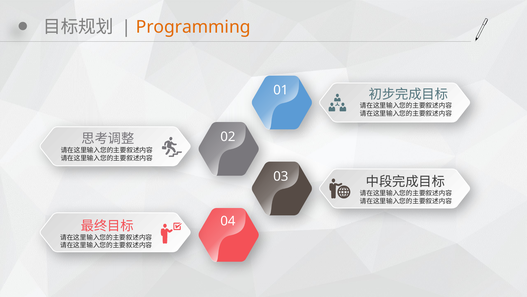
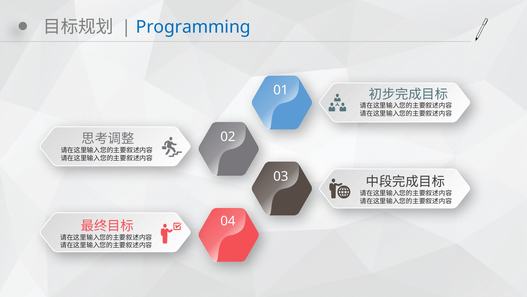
Programming colour: orange -> blue
